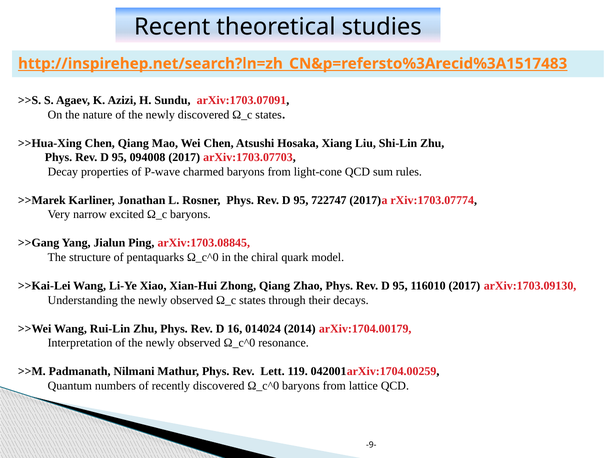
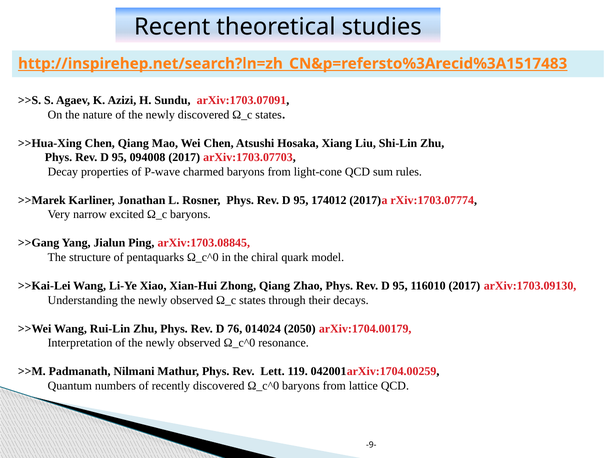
722747: 722747 -> 174012
16: 16 -> 76
2014: 2014 -> 2050
